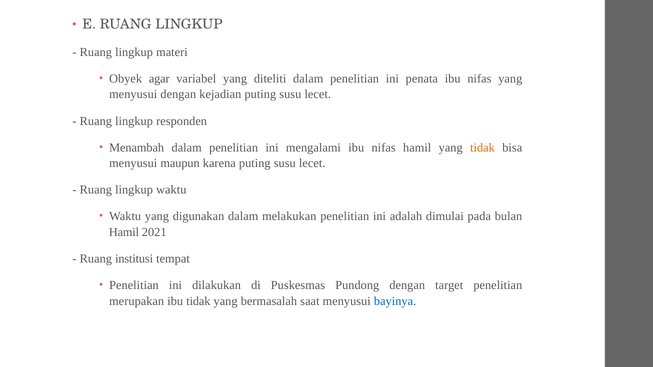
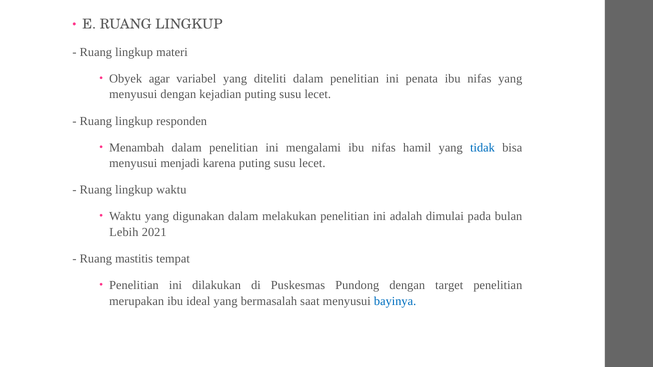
tidak at (482, 148) colour: orange -> blue
maupun: maupun -> menjadi
Hamil at (124, 232): Hamil -> Lebih
institusi: institusi -> mastitis
ibu tidak: tidak -> ideal
